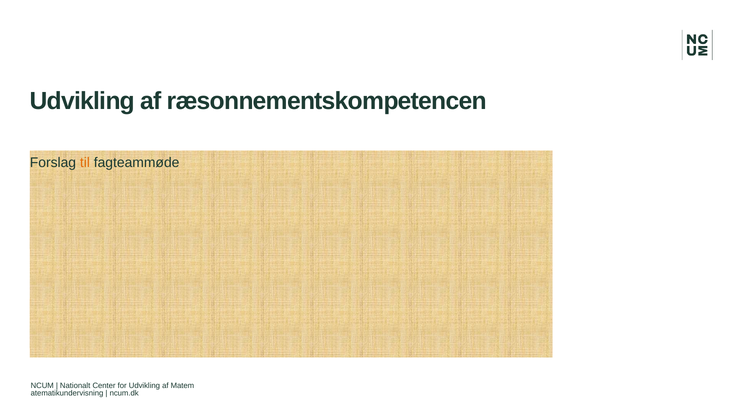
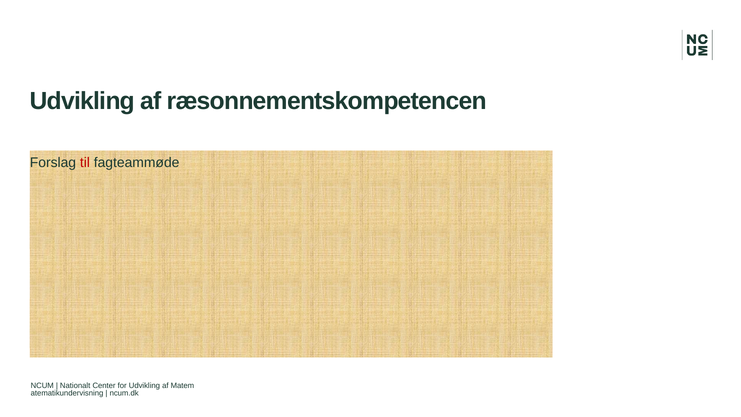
til colour: orange -> red
